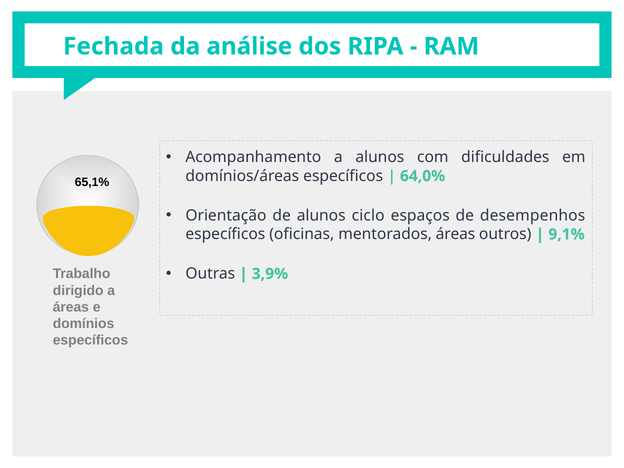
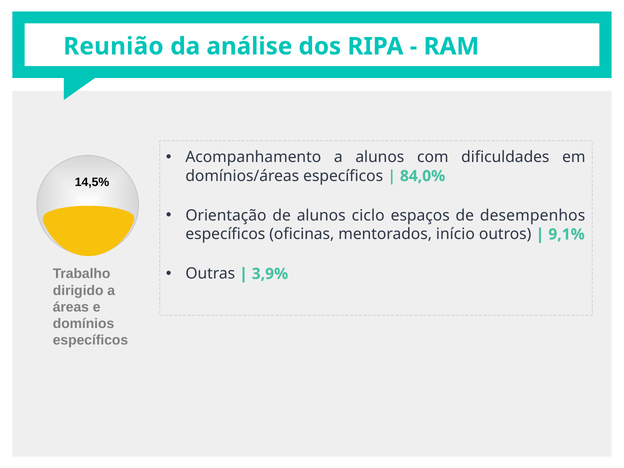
Fechada: Fechada -> Reunião
64,0%: 64,0% -> 84,0%
65,1%: 65,1% -> 14,5%
mentorados áreas: áreas -> início
